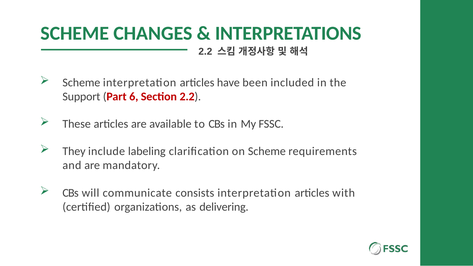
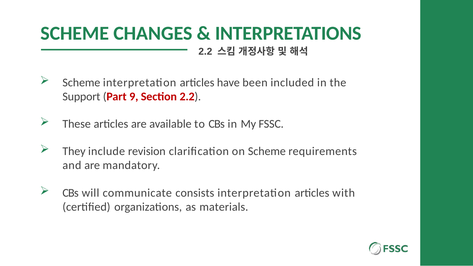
6: 6 -> 9
labeling: labeling -> revision
delivering: delivering -> materials
